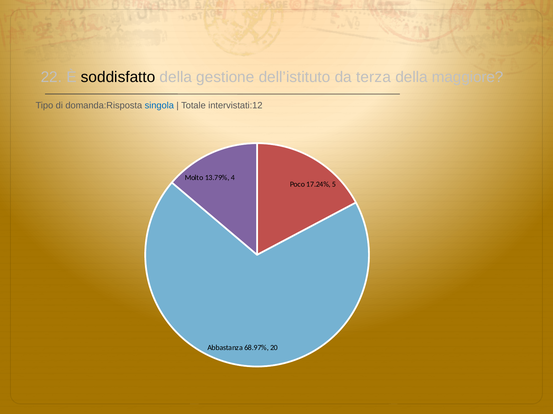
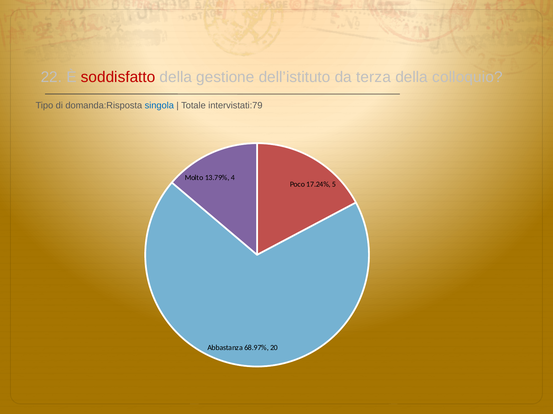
soddisfatto colour: black -> red
maggiore: maggiore -> colloquio
intervistati:12: intervistati:12 -> intervistati:79
